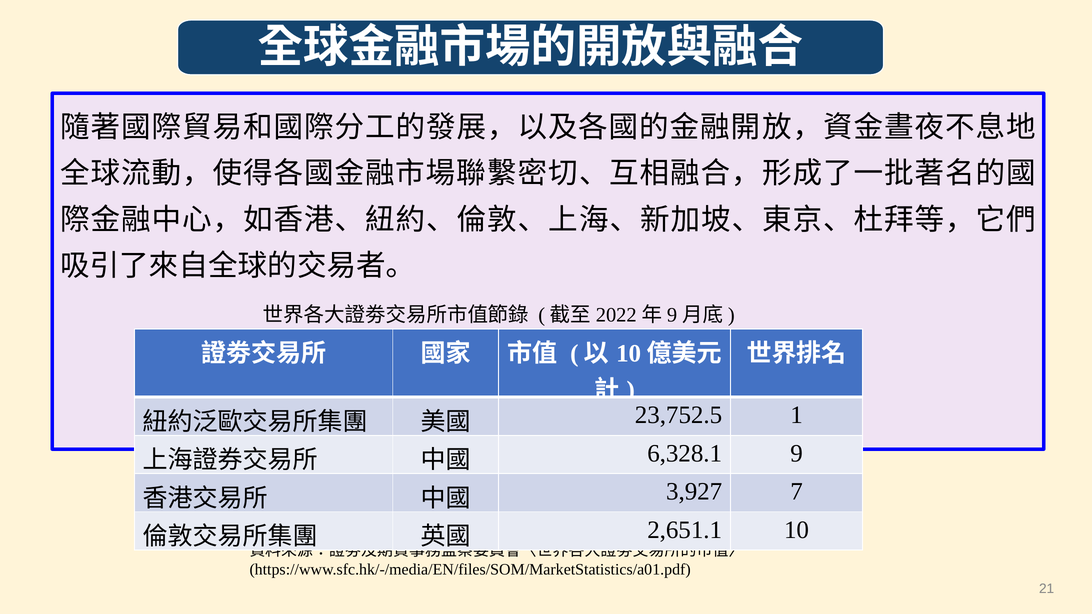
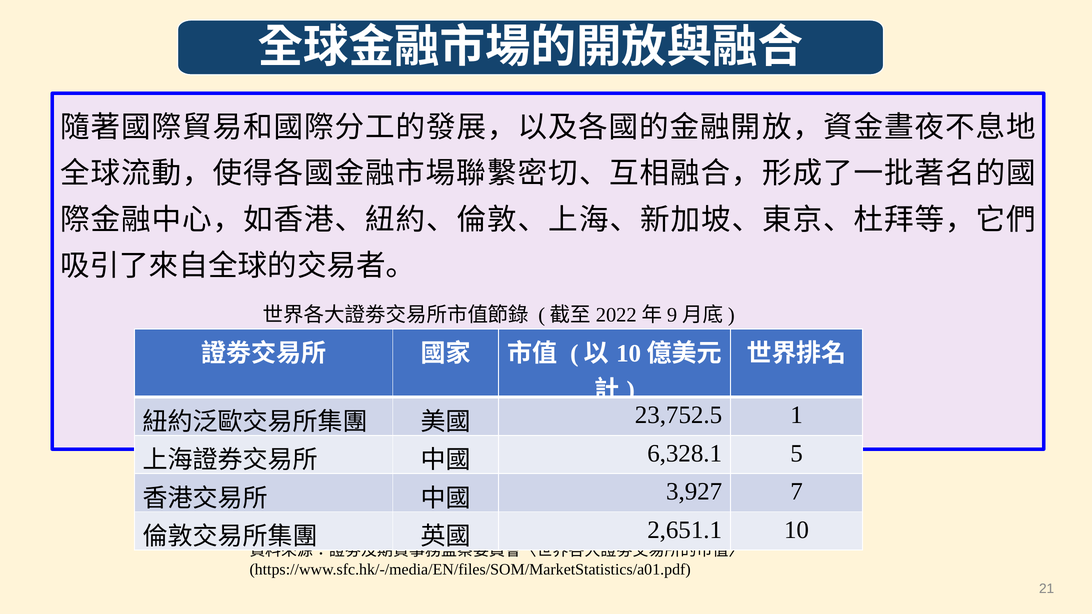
9: 9 -> 5
